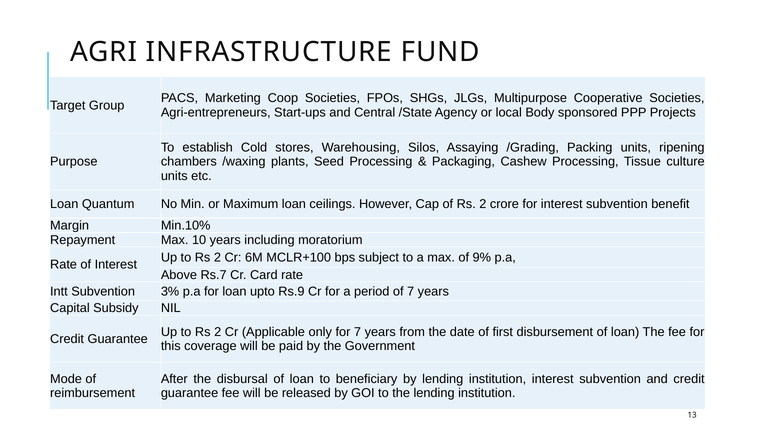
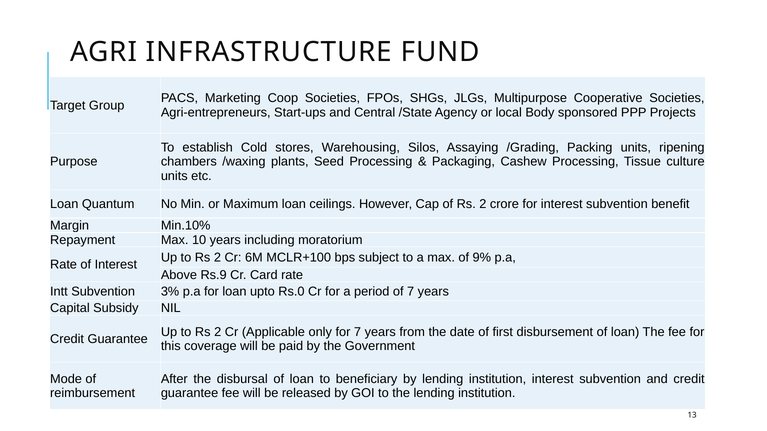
Rs.7: Rs.7 -> Rs.9
Rs.9: Rs.9 -> Rs.0
